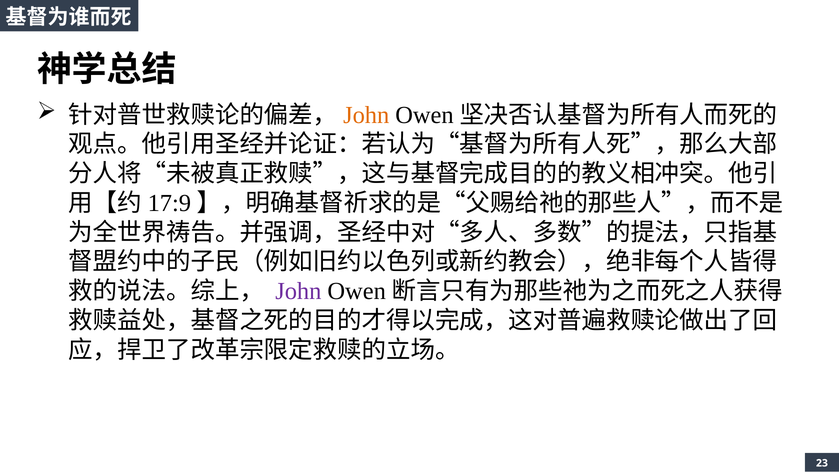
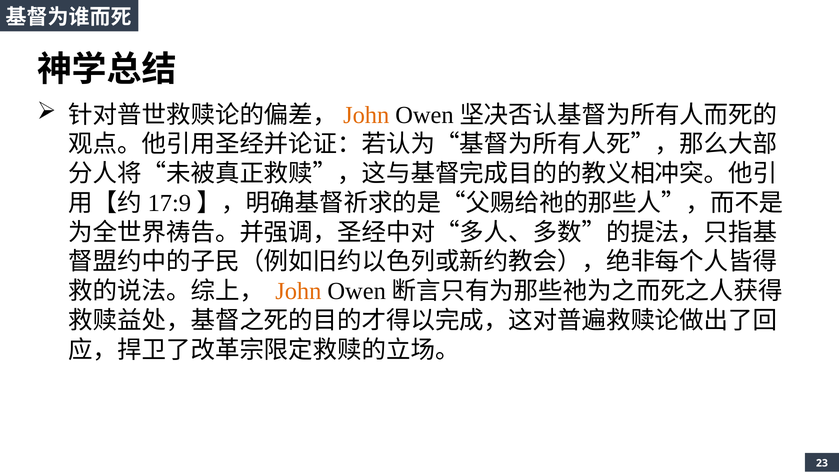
John at (298, 291) colour: purple -> orange
